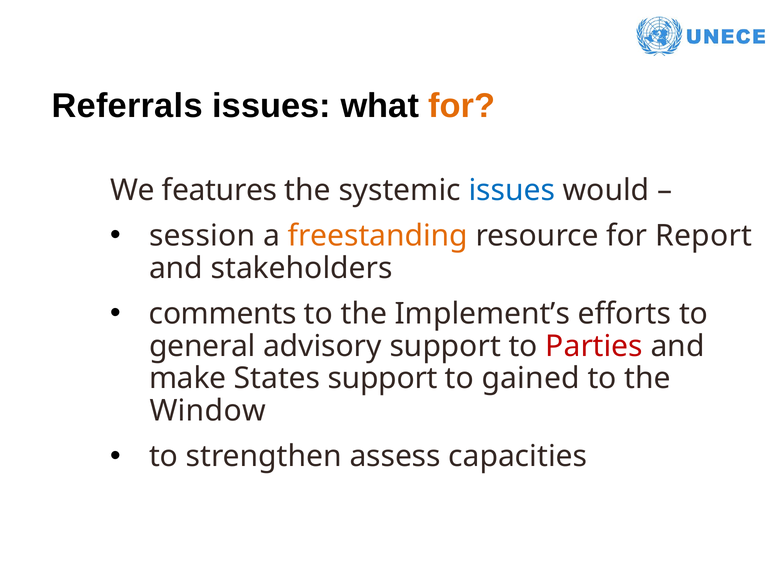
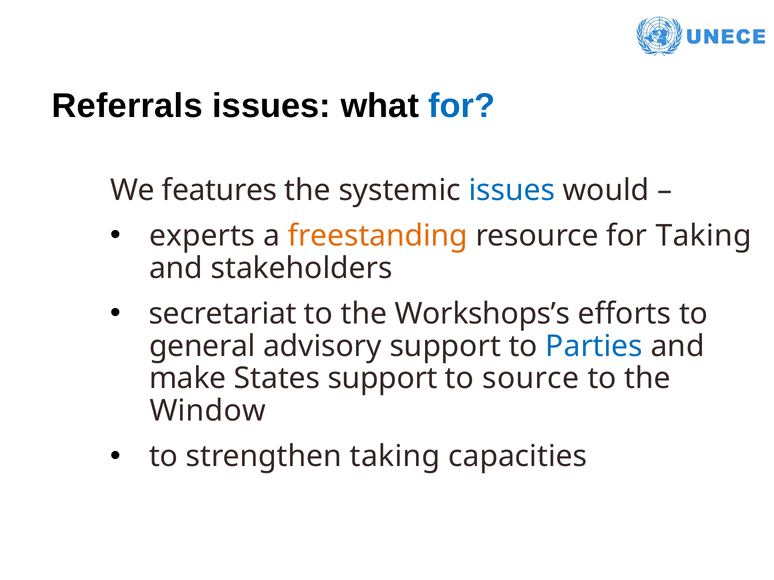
for at (462, 106) colour: orange -> blue
session: session -> experts
for Report: Report -> Taking
comments: comments -> secretariat
Implement’s: Implement’s -> Workshops’s
Parties colour: red -> blue
gained: gained -> source
strengthen assess: assess -> taking
